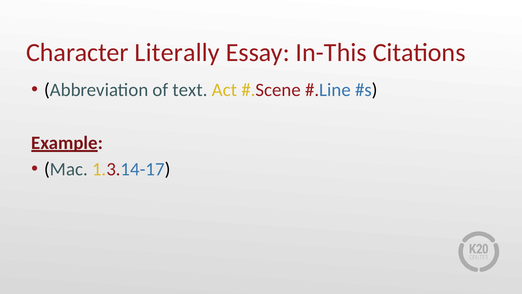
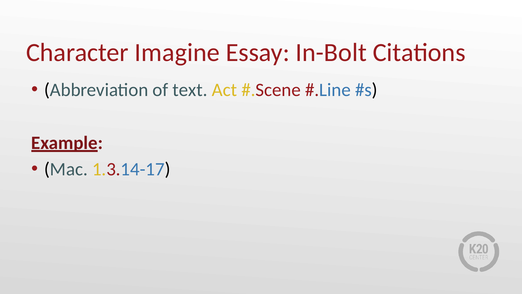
Literally: Literally -> Imagine
In-This: In-This -> In-Bolt
